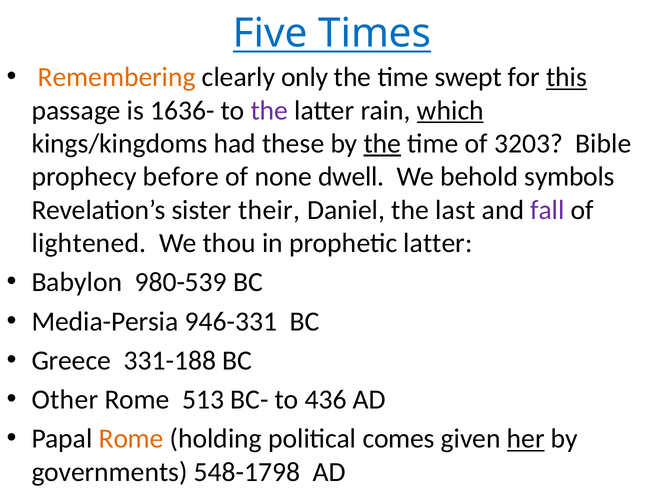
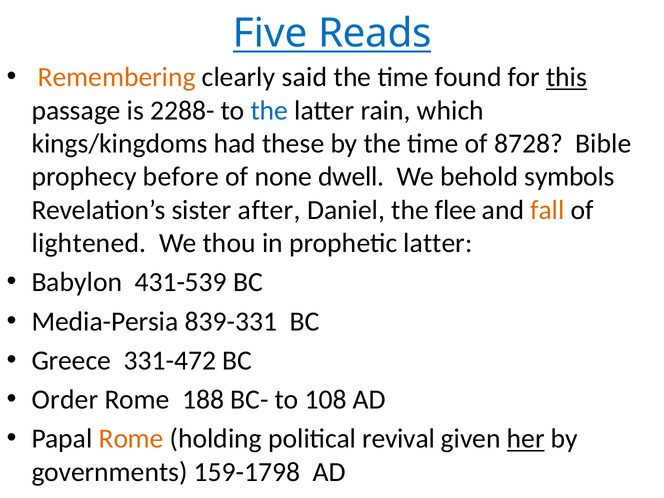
Times: Times -> Reads
only: only -> said
swept: swept -> found
1636-: 1636- -> 2288-
the at (269, 110) colour: purple -> blue
which underline: present -> none
the at (382, 144) underline: present -> none
3203: 3203 -> 8728
their: their -> after
last: last -> flee
fall colour: purple -> orange
980-539: 980-539 -> 431-539
946-331: 946-331 -> 839-331
331-188: 331-188 -> 331-472
Other: Other -> Order
513: 513 -> 188
436: 436 -> 108
comes: comes -> revival
548-1798: 548-1798 -> 159-1798
